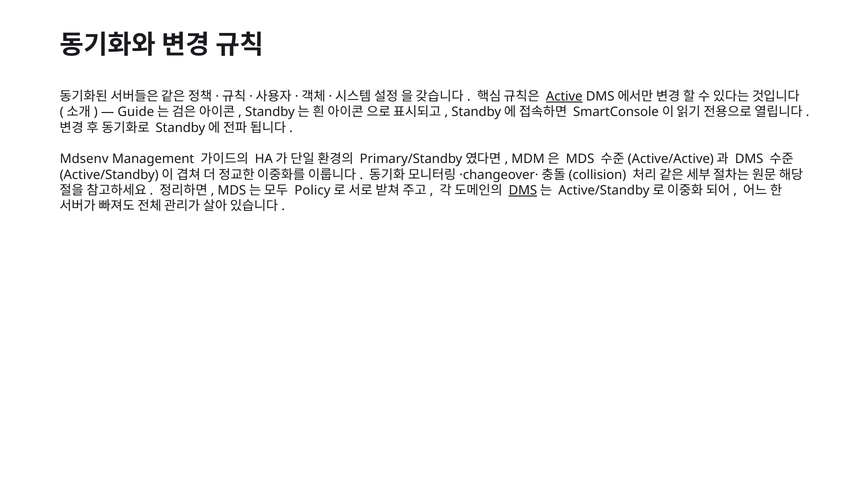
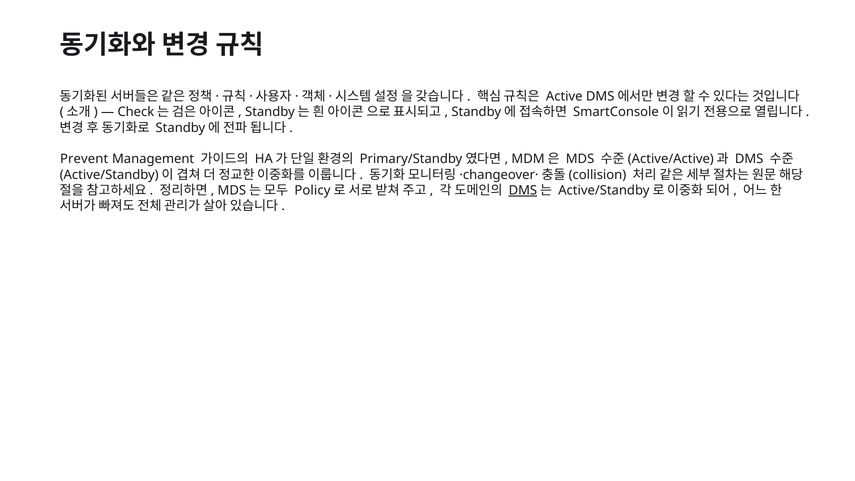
Active underline: present -> none
Guide: Guide -> Check
Mdsenv: Mdsenv -> Prevent
